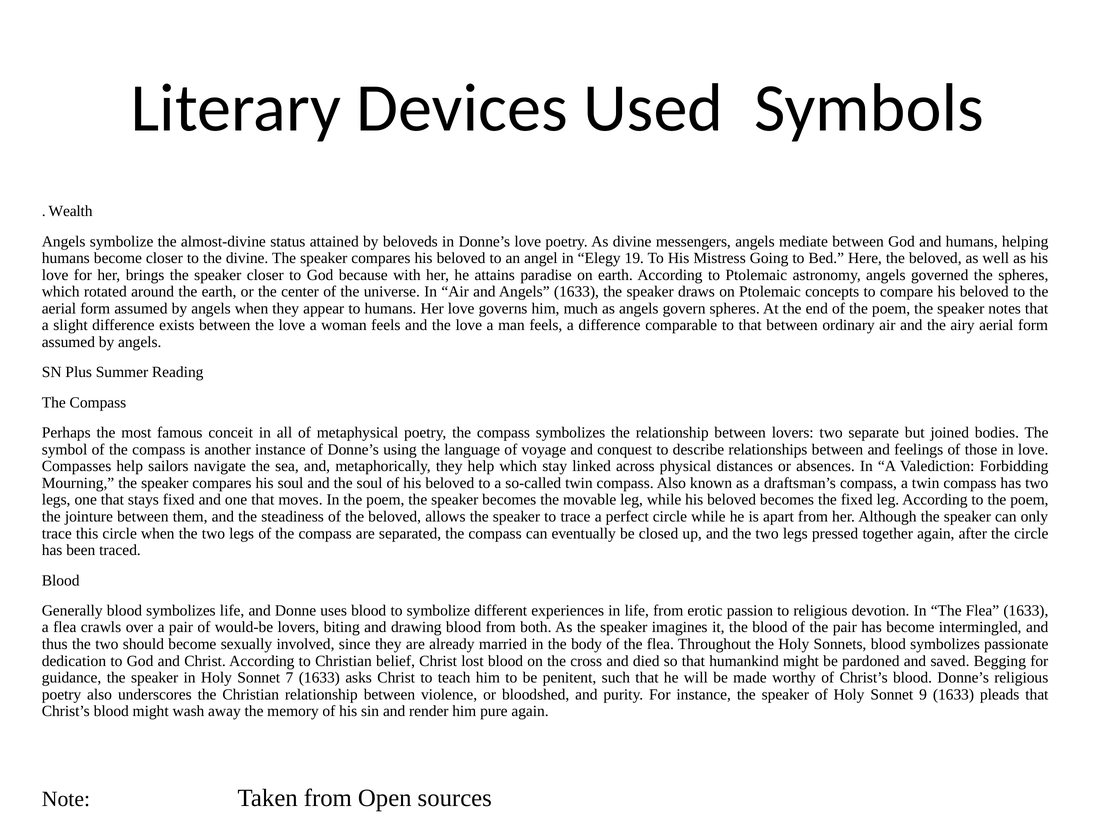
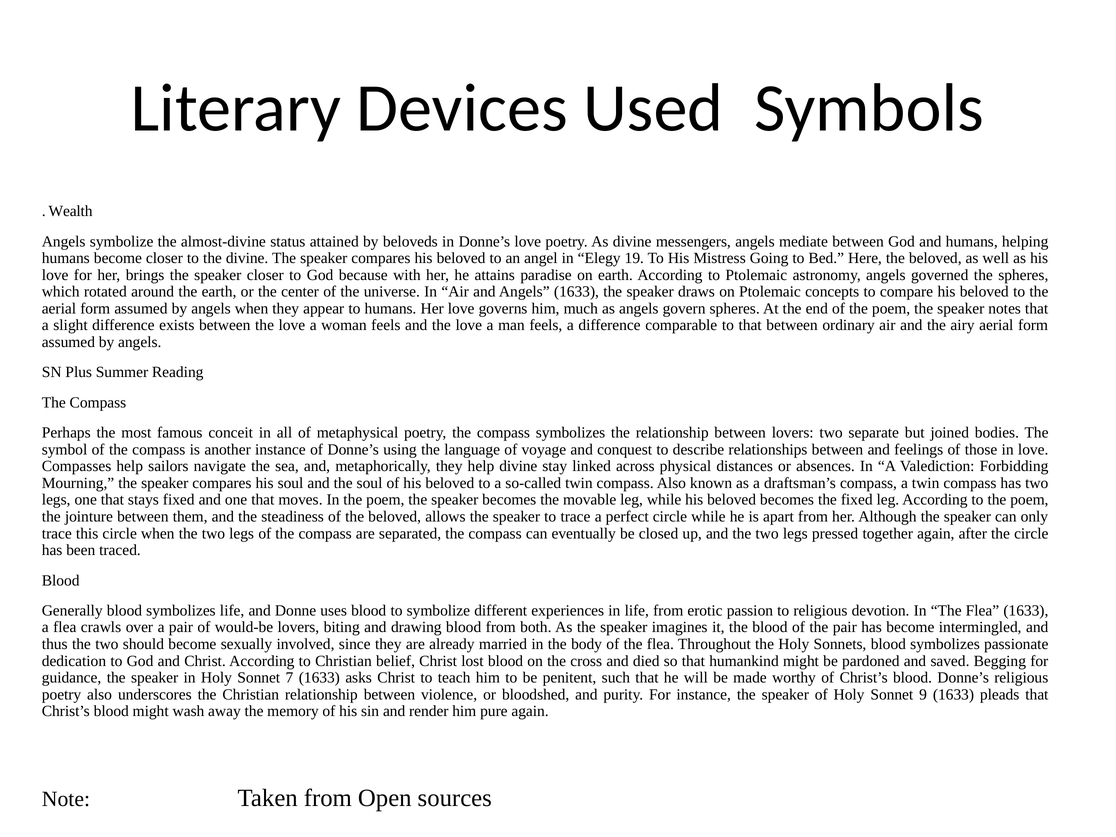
help which: which -> divine
